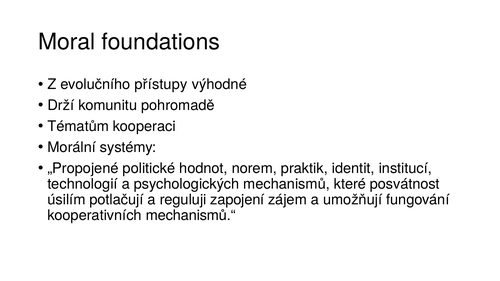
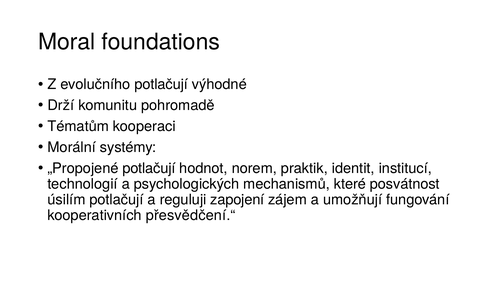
evolučního přístupy: přístupy -> potlačují
„Propojené politické: politické -> potlačují
mechanismů.“: mechanismů.“ -> přesvědčení.“
